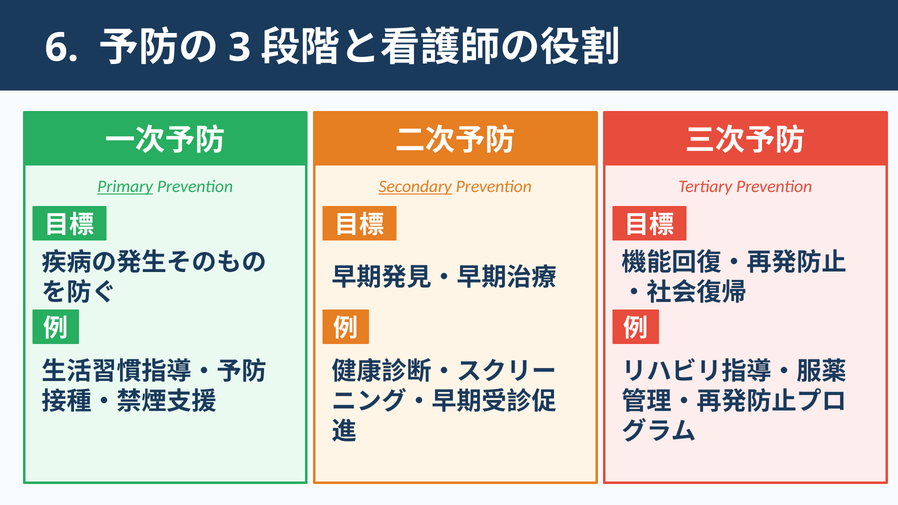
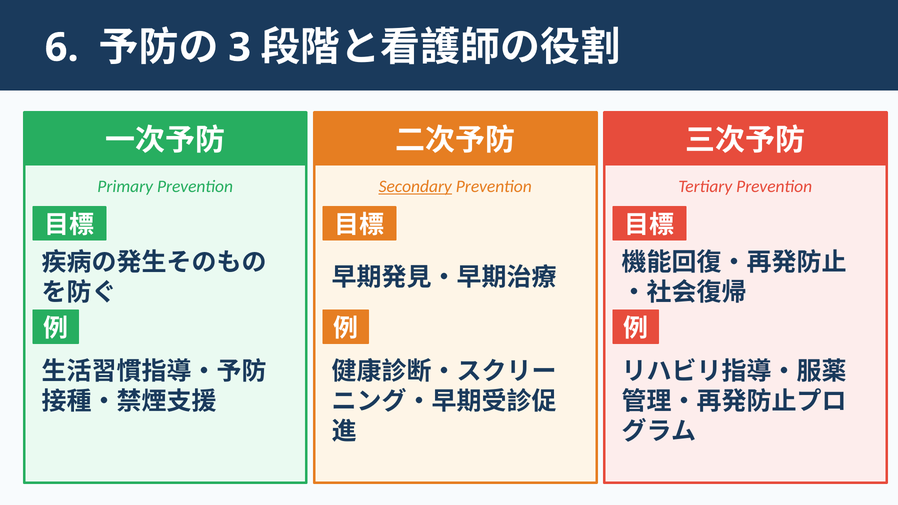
Primary underline: present -> none
